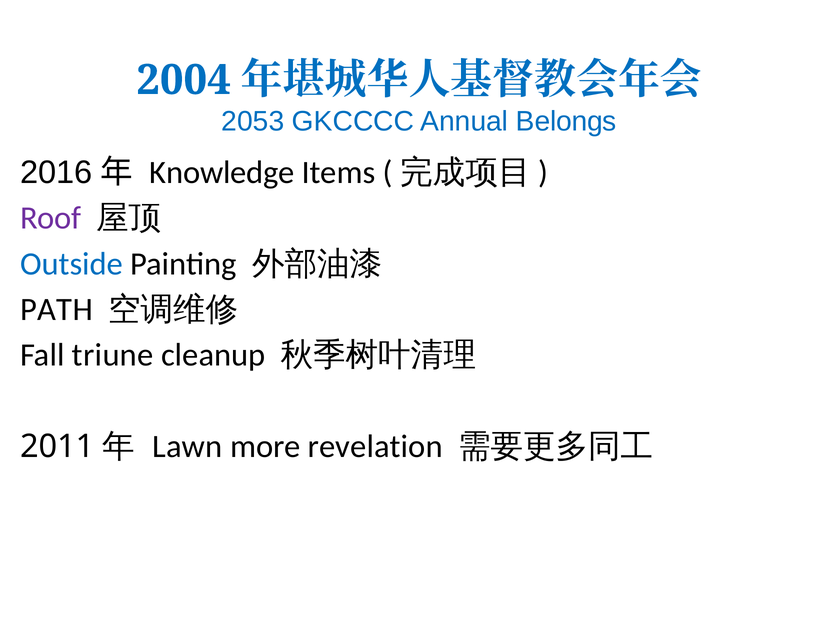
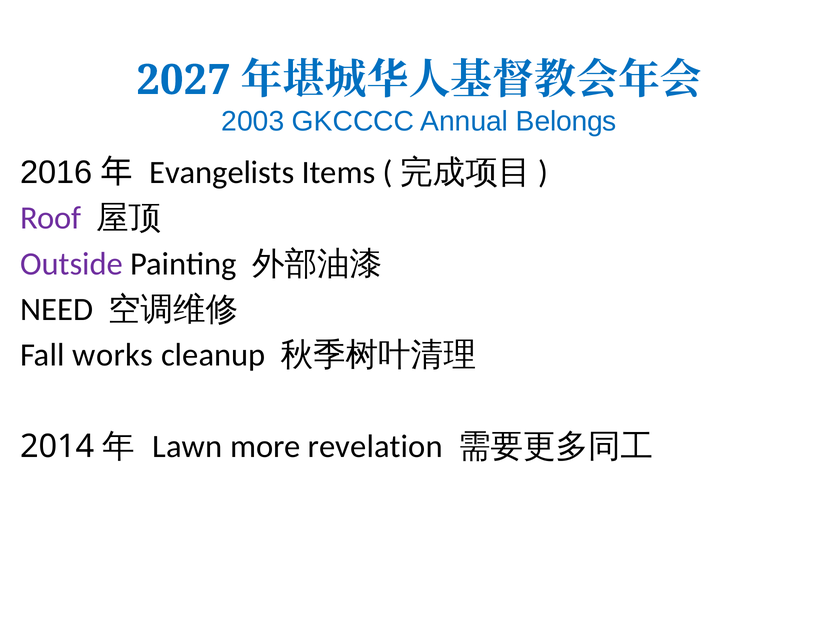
2004: 2004 -> 2027
2053: 2053 -> 2003
Knowledge: Knowledge -> Evangelists
Outside colour: blue -> purple
PATH: PATH -> NEED
triune: triune -> works
2011: 2011 -> 2014
